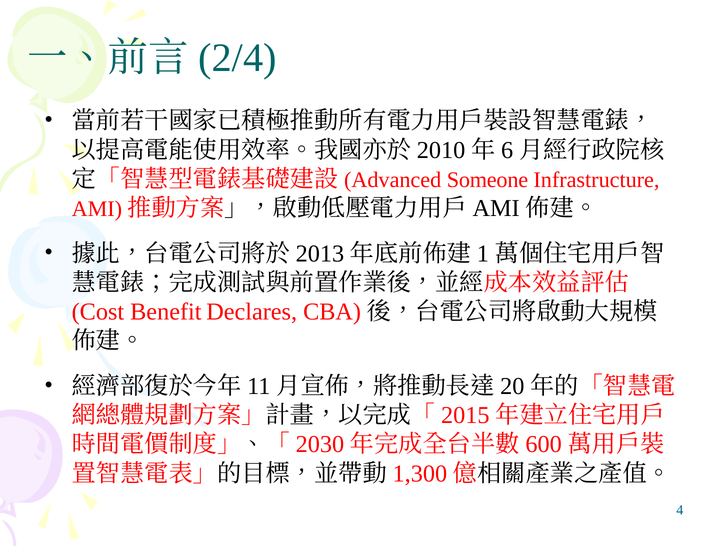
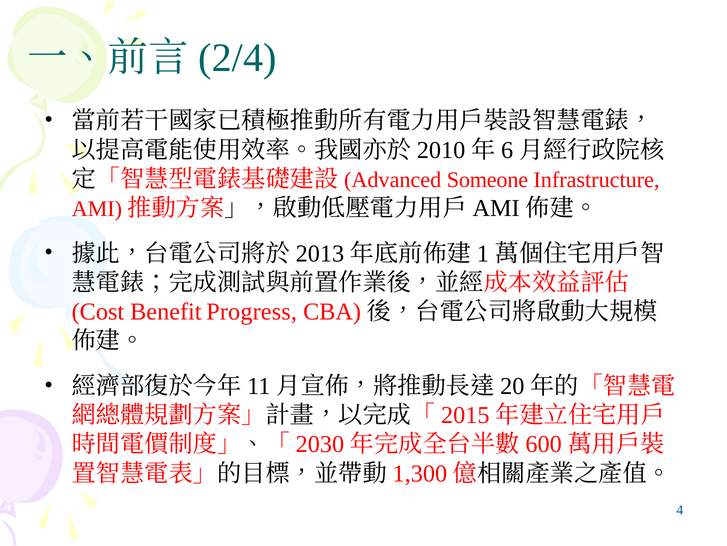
Declares: Declares -> Progress
